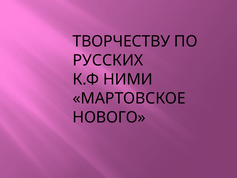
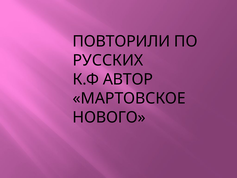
ТВОРЧЕСТВУ: ТВОРЧЕСТВУ -> ПОВТОРИЛИ
НИМИ: НИМИ -> АВТОР
